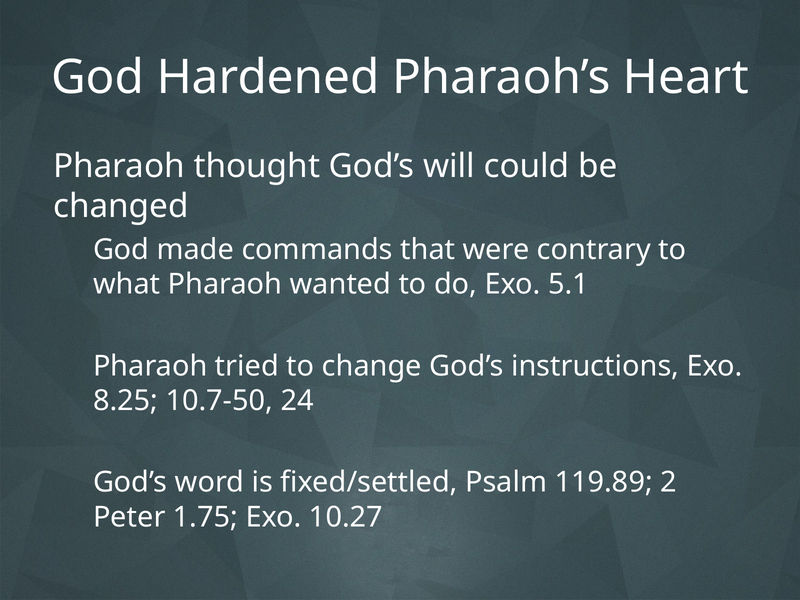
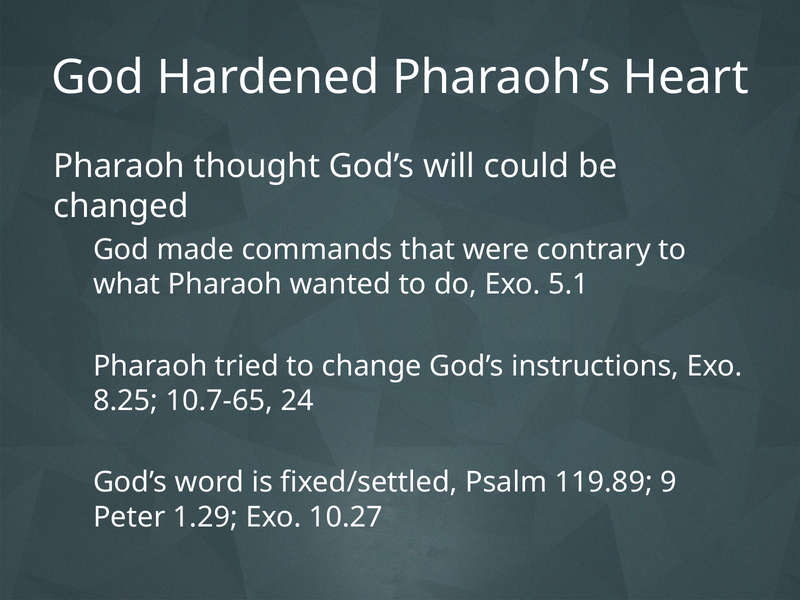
10.7-50: 10.7-50 -> 10.7-65
2: 2 -> 9
1.75: 1.75 -> 1.29
